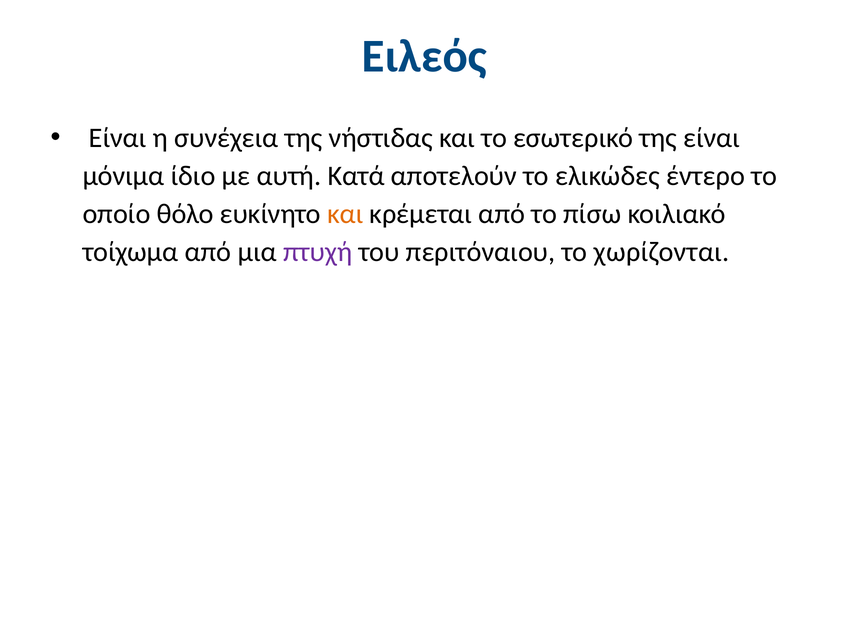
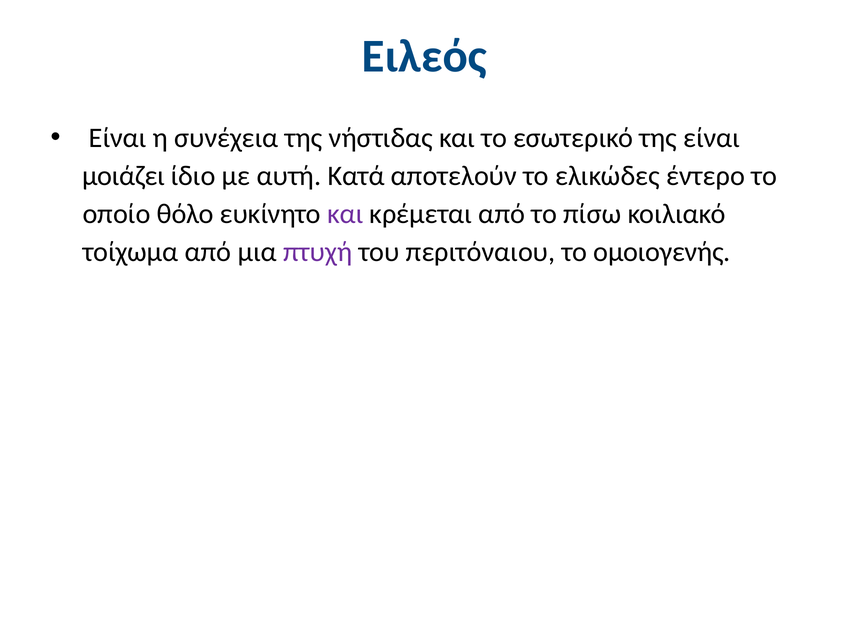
μόνιμα: μόνιμα -> μοιάζει
και at (345, 214) colour: orange -> purple
χωρίζονται: χωρίζονται -> ομοιογενής
